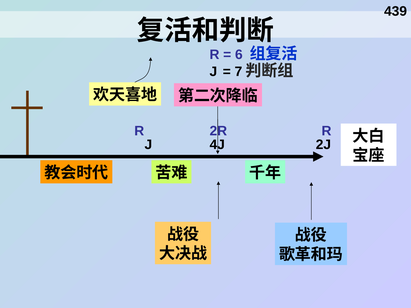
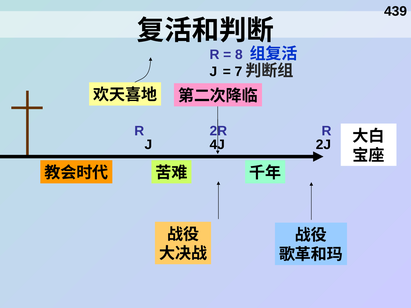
6: 6 -> 8
